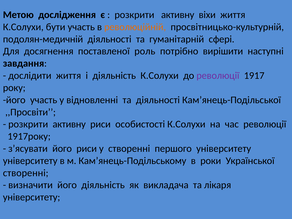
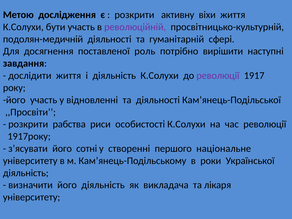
революційній colour: orange -> purple
активну at (69, 124): активну -> рабства
його риси: риси -> сотні
першого університету: університету -> національне
створенні at (26, 173): створенні -> діяльність
